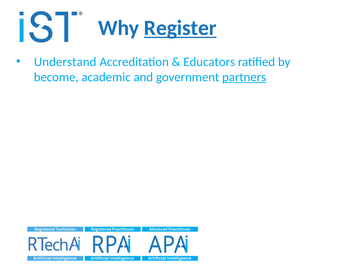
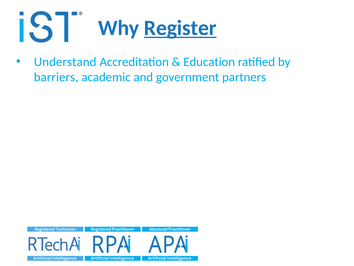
Educators: Educators -> Education
become: become -> barriers
partners underline: present -> none
